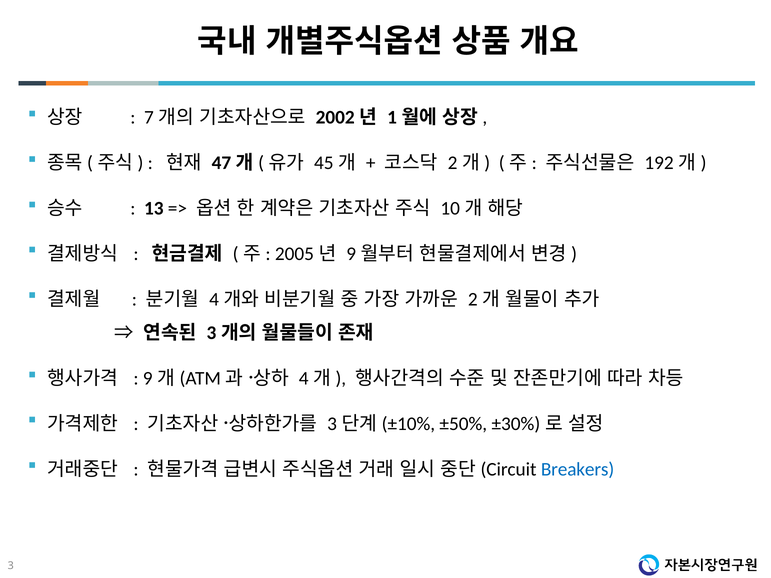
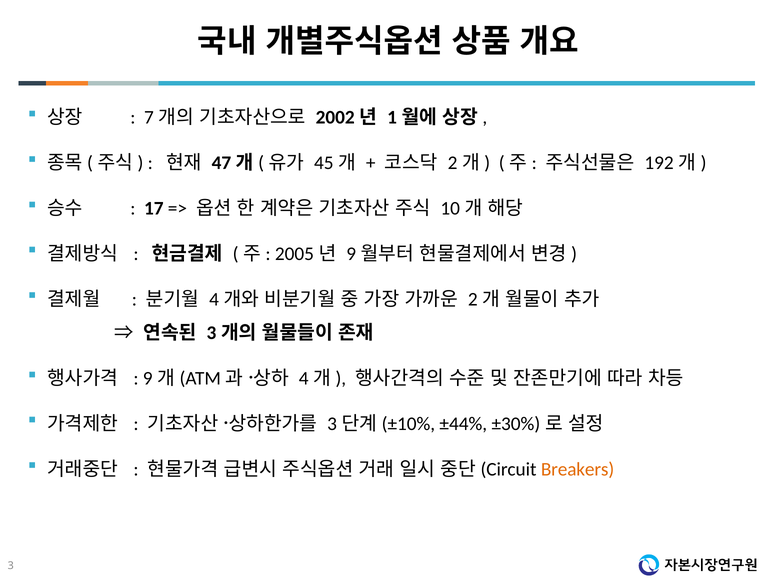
13: 13 -> 17
±50%: ±50% -> ±44%
Breakers colour: blue -> orange
